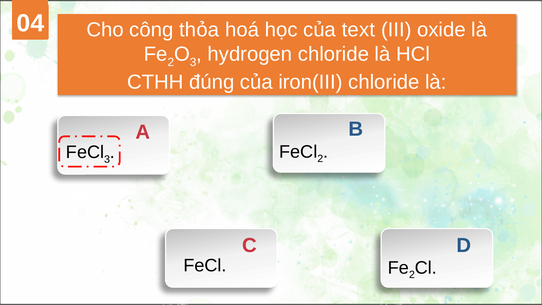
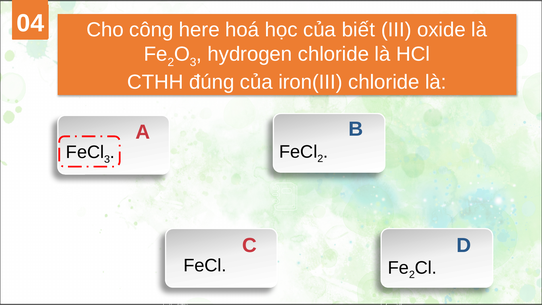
thỏa: thỏa -> here
của text: text -> biết
